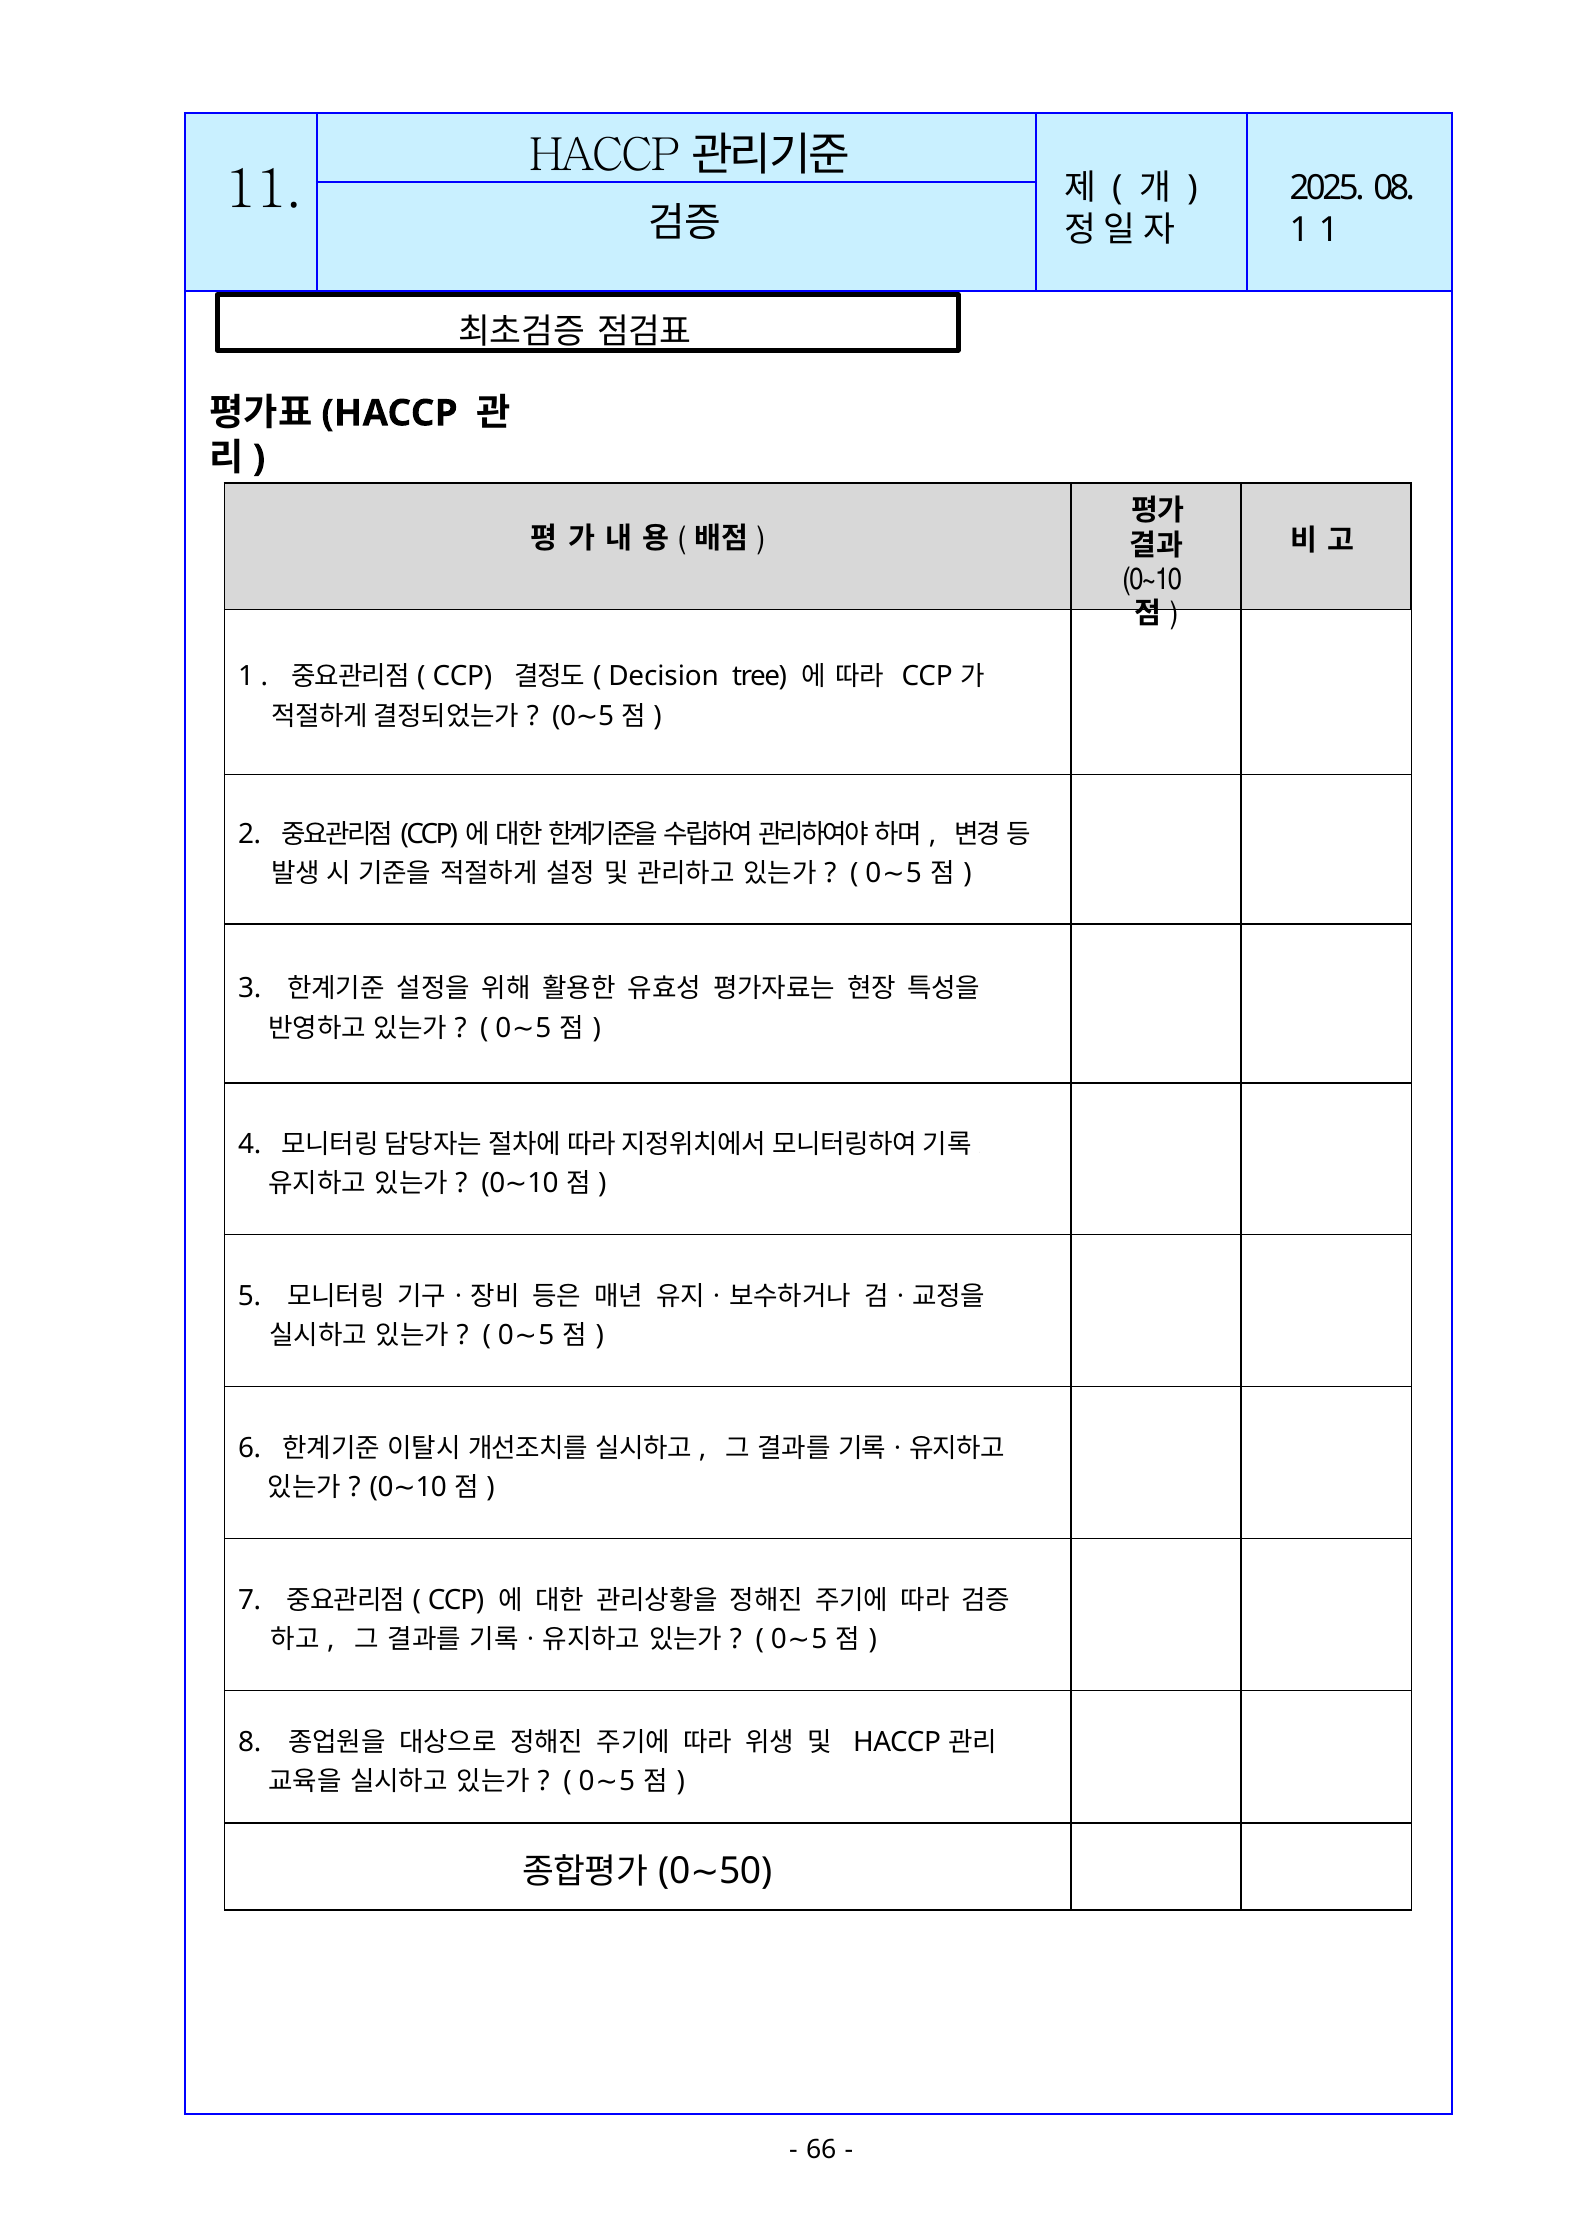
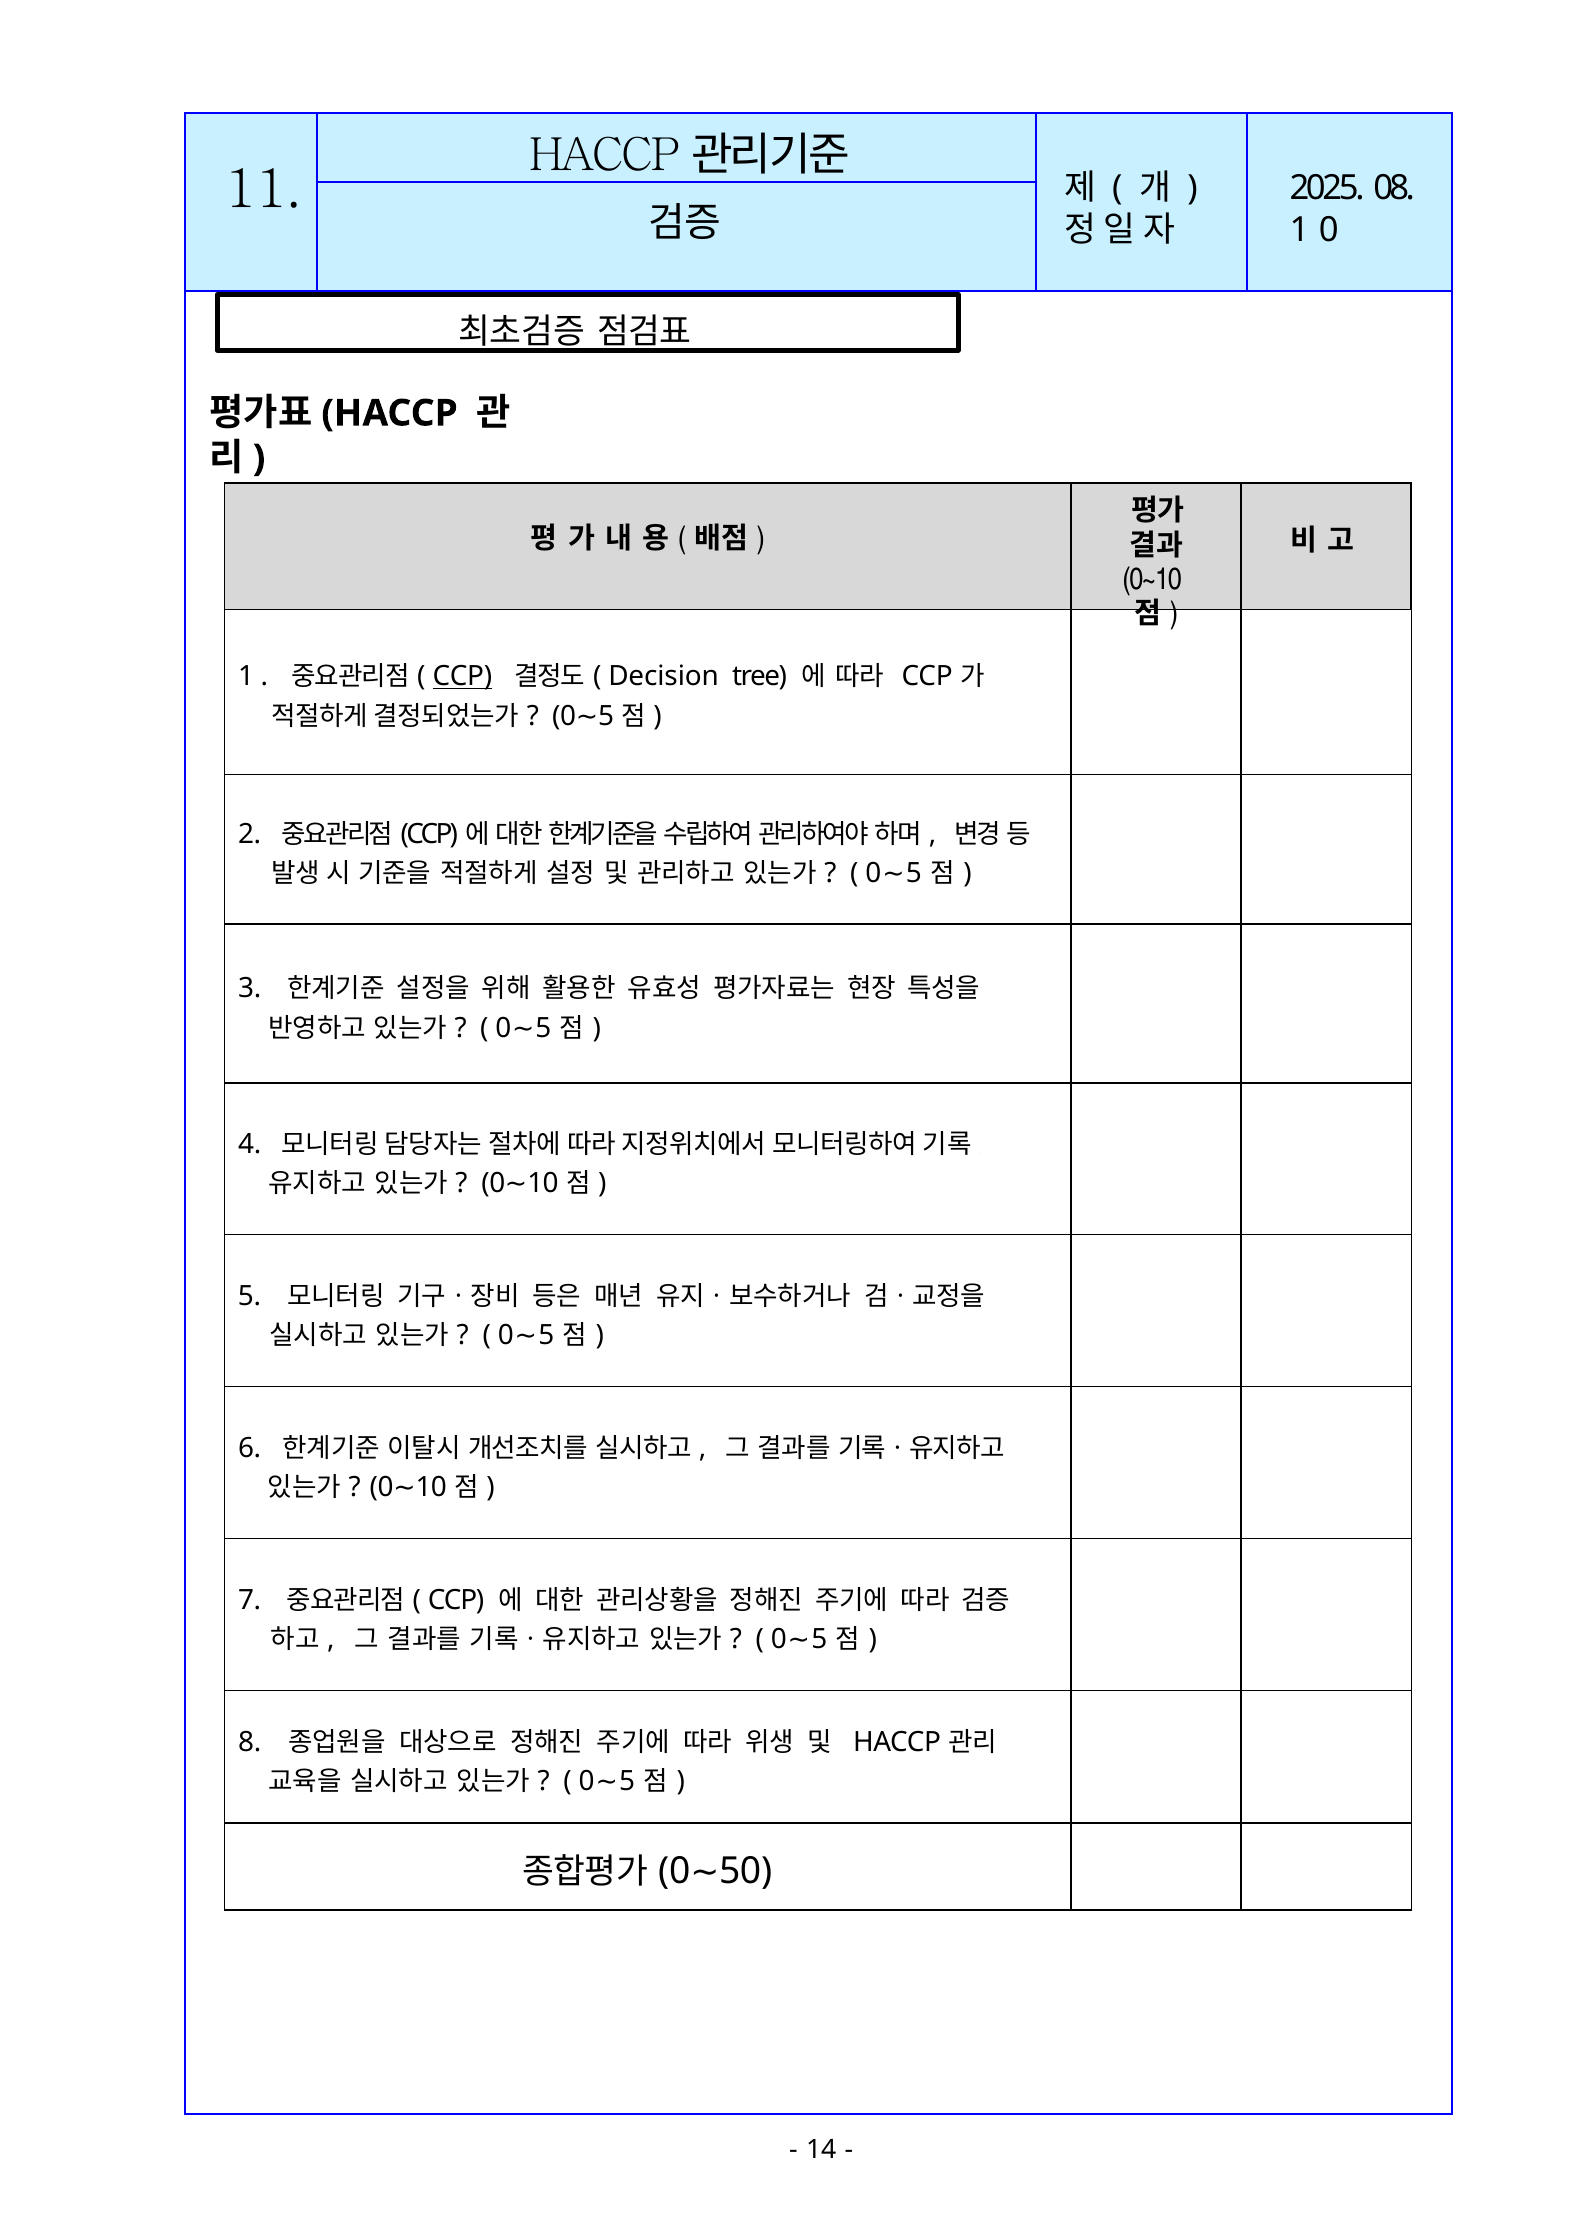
1 1: 1 -> 0
CCP at (462, 676) underline: none -> present
66: 66 -> 14
